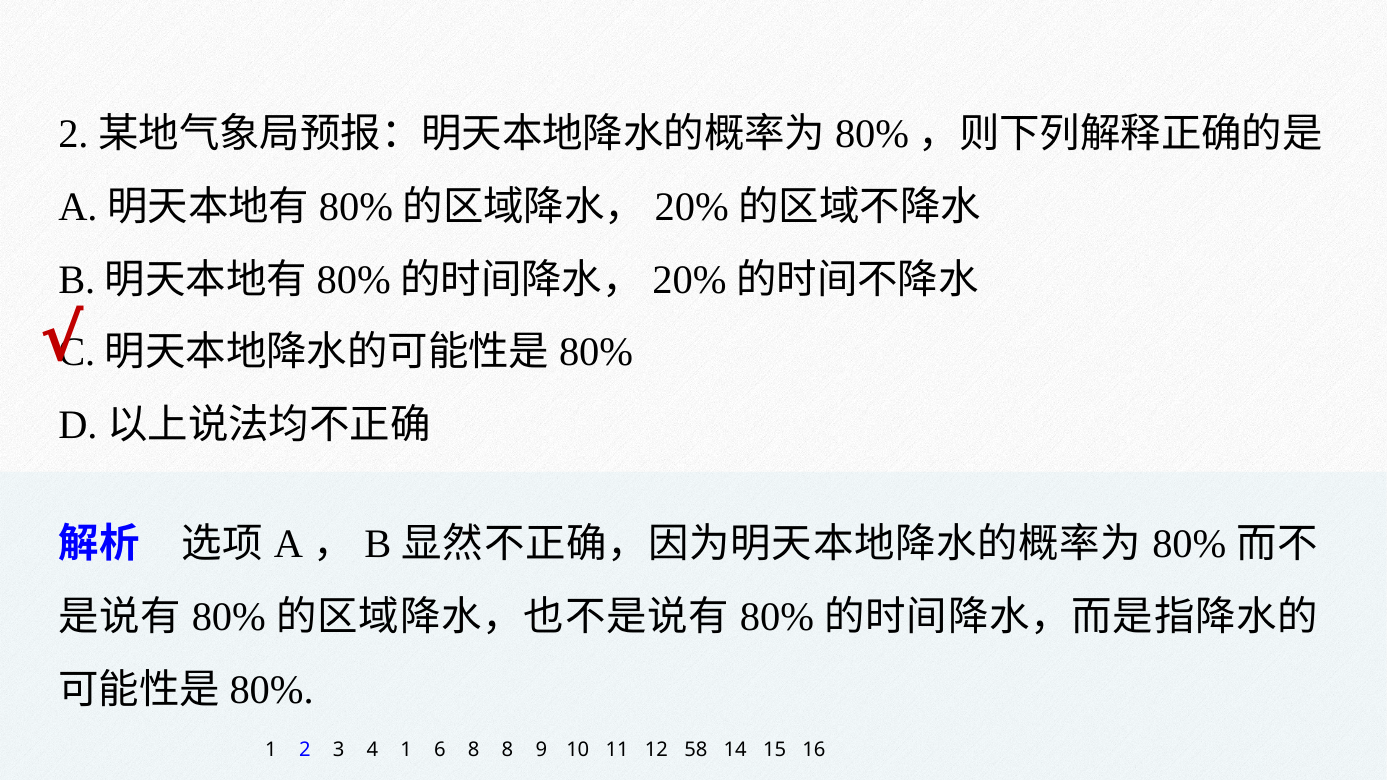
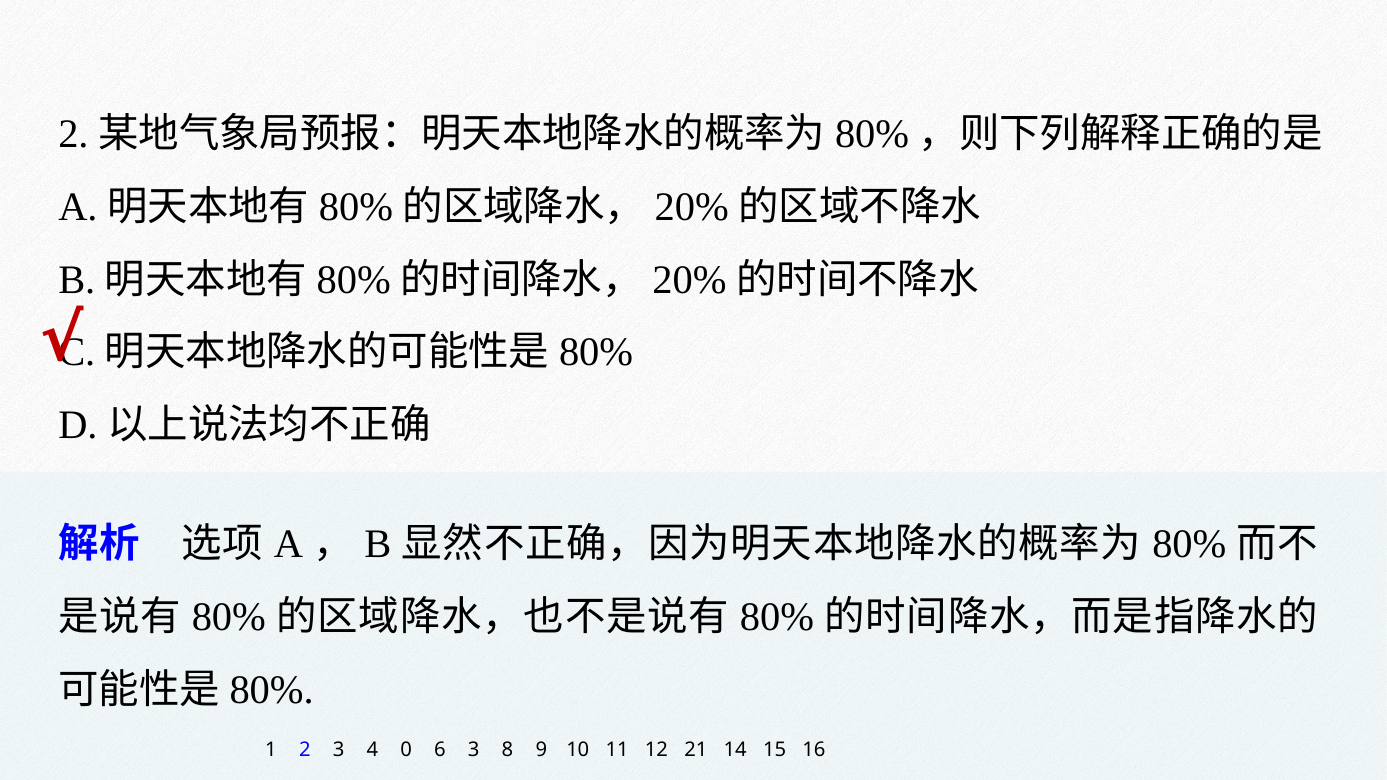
4 1: 1 -> 0
6 8: 8 -> 3
58: 58 -> 21
